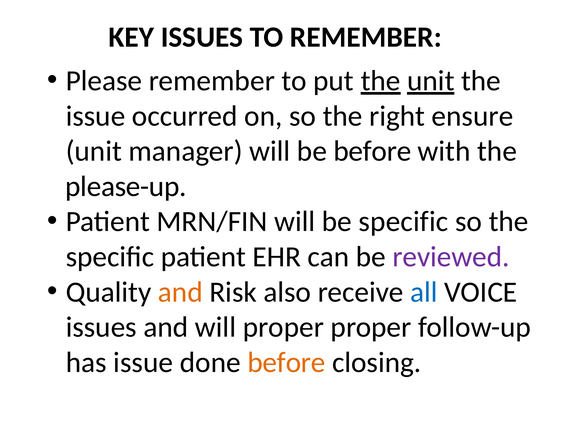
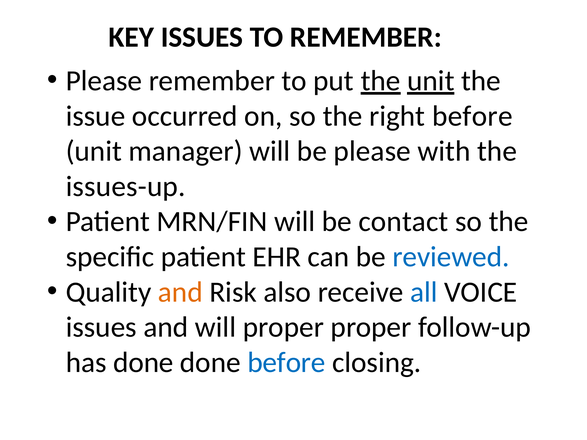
right ensure: ensure -> before
be before: before -> please
please-up: please-up -> issues-up
be specific: specific -> contact
reviewed colour: purple -> blue
has issue: issue -> done
before at (286, 363) colour: orange -> blue
